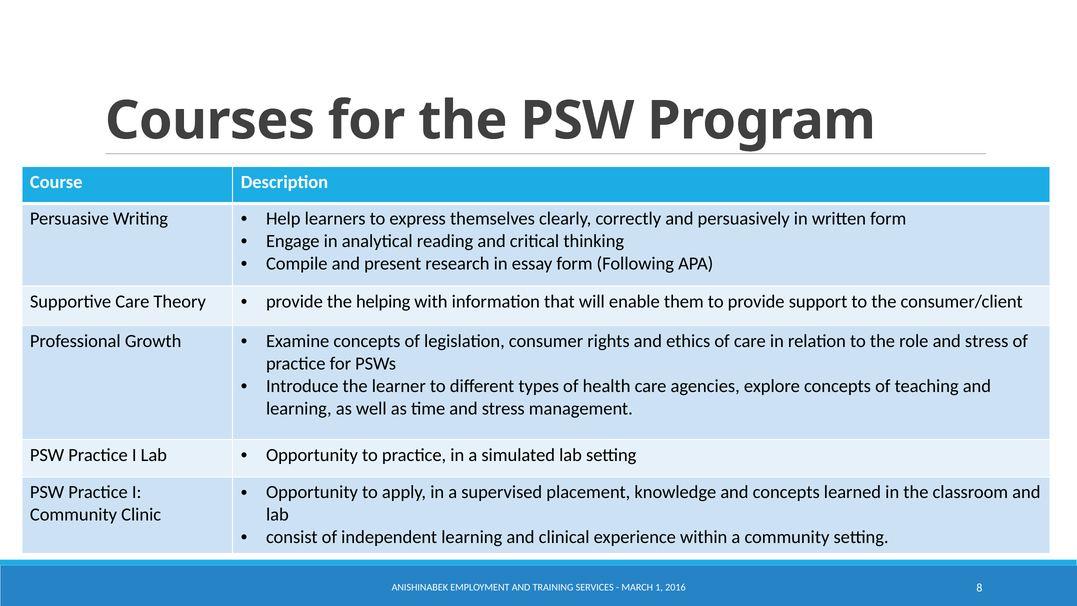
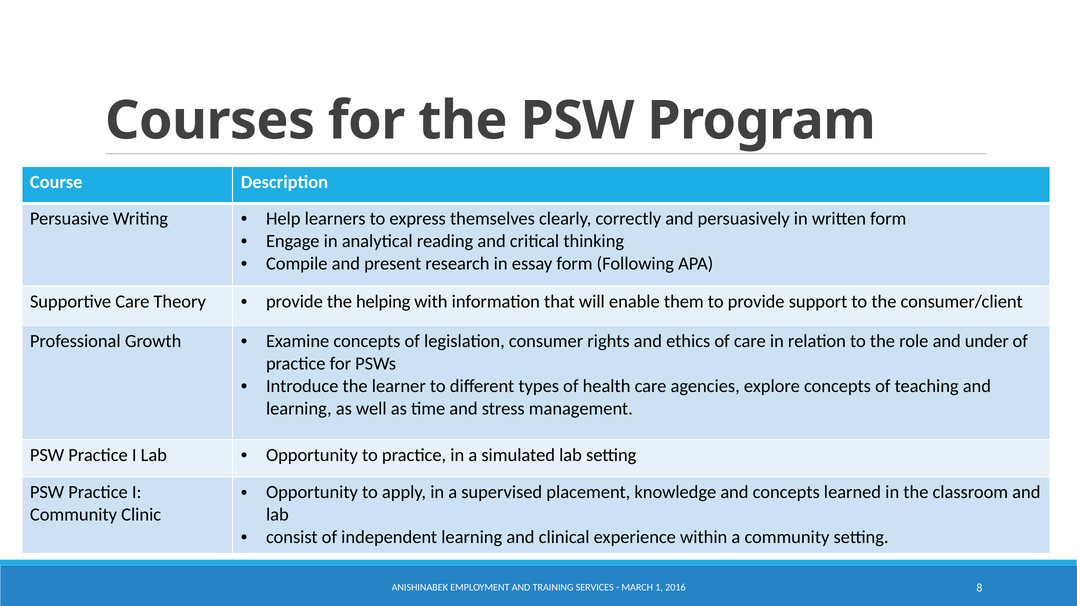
role and stress: stress -> under
